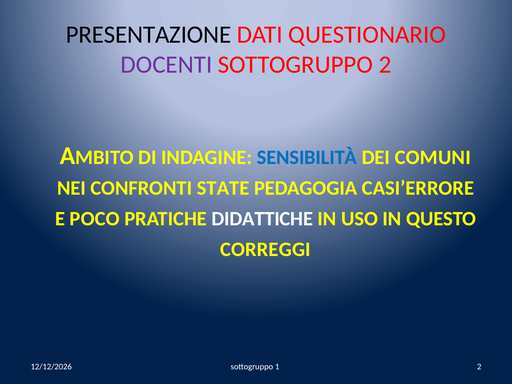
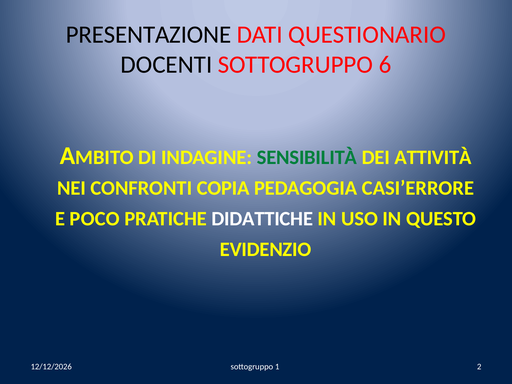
DOCENTI colour: purple -> black
SOTTOGRUPPO 2: 2 -> 6
SENSIBILITÀ colour: blue -> green
COMUNI: COMUNI -> ATTIVITÀ
STATE: STATE -> COPIA
CORREGGI: CORREGGI -> EVIDENZIO
